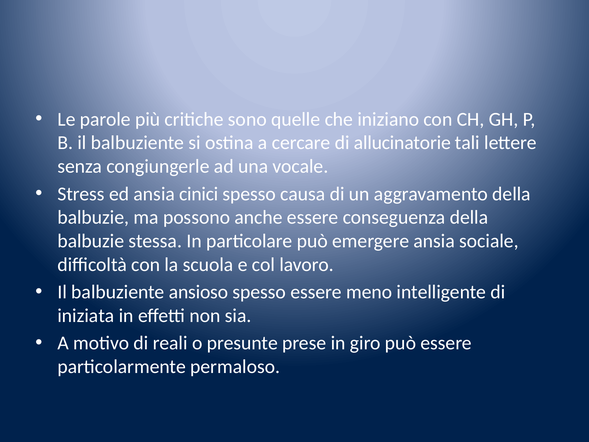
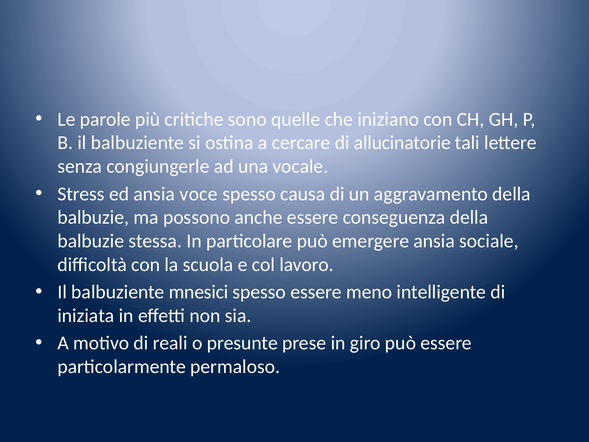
cinici: cinici -> voce
ansioso: ansioso -> mnesici
